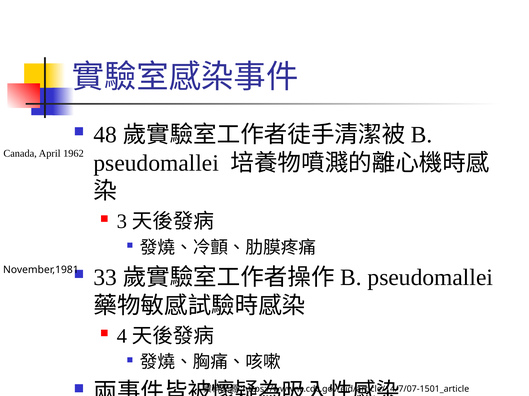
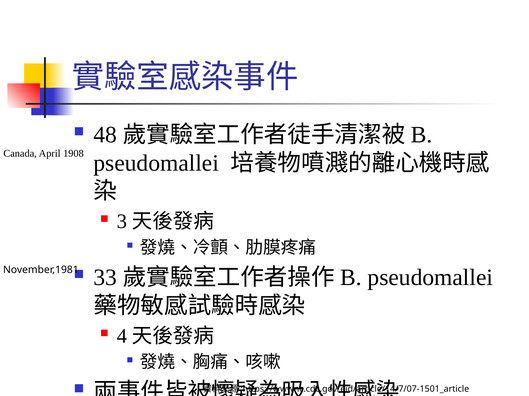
1962: 1962 -> 1908
